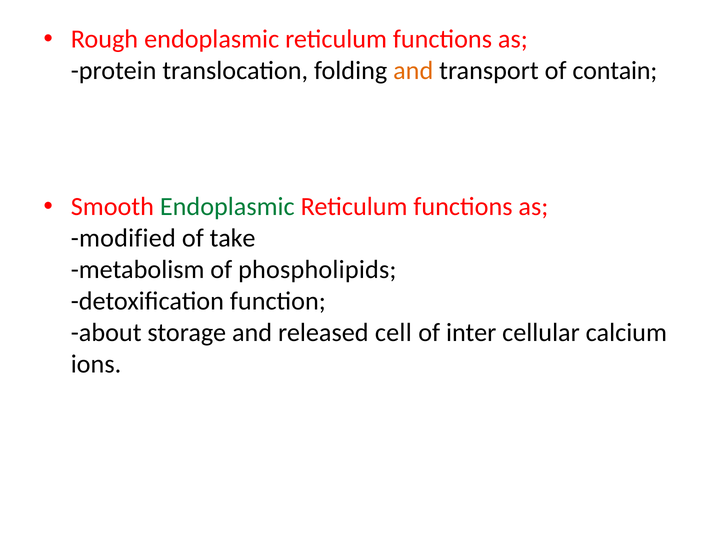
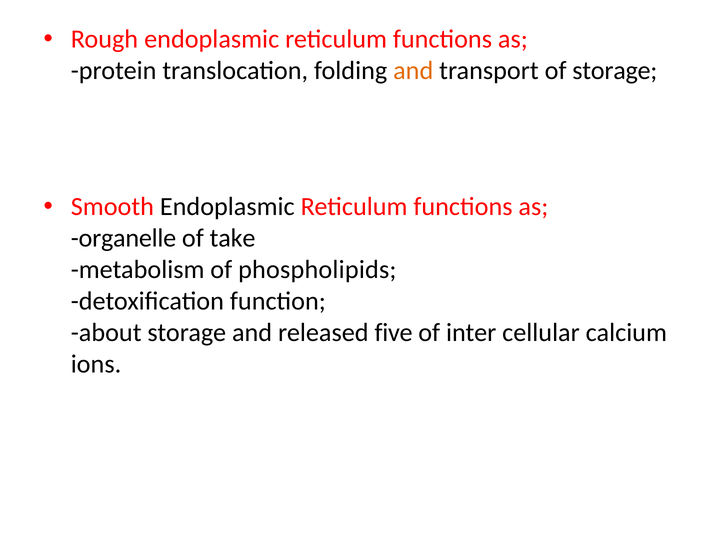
of contain: contain -> storage
Endoplasmic at (227, 207) colour: green -> black
modified: modified -> organelle
cell: cell -> five
